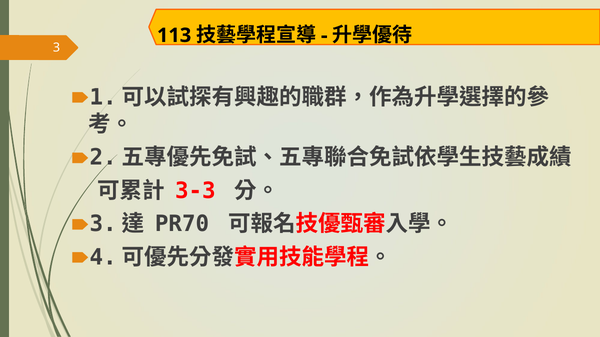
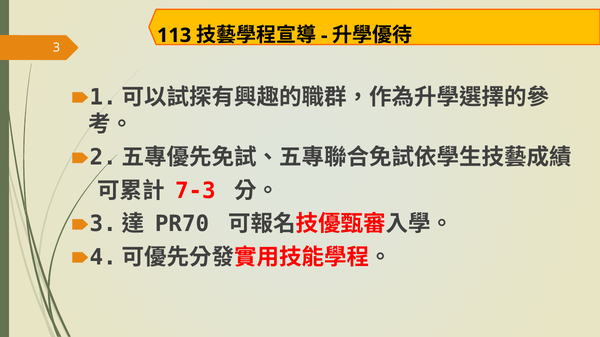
3-3: 3-3 -> 7-3
